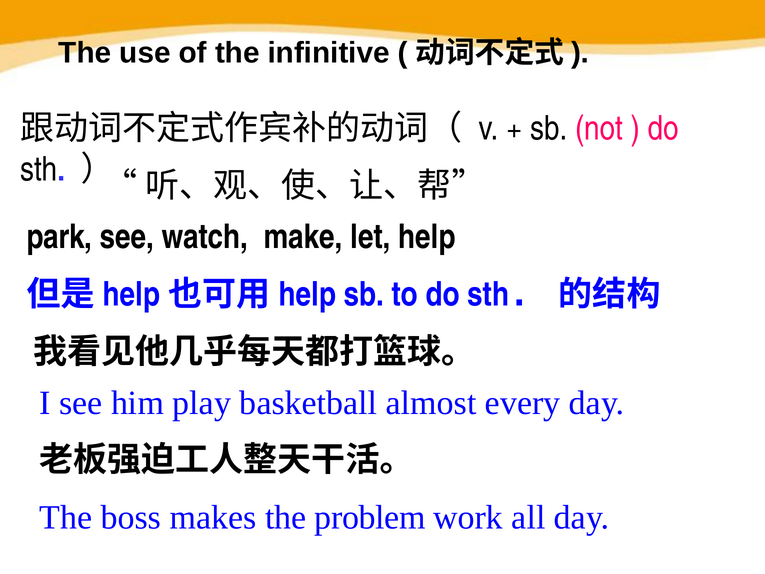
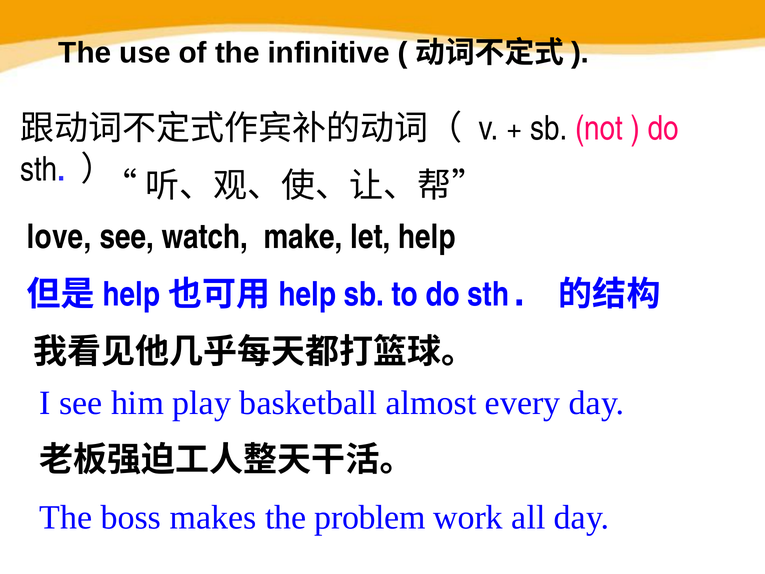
park: park -> love
